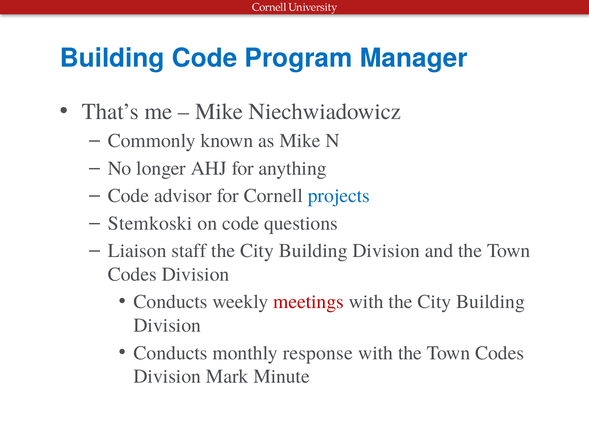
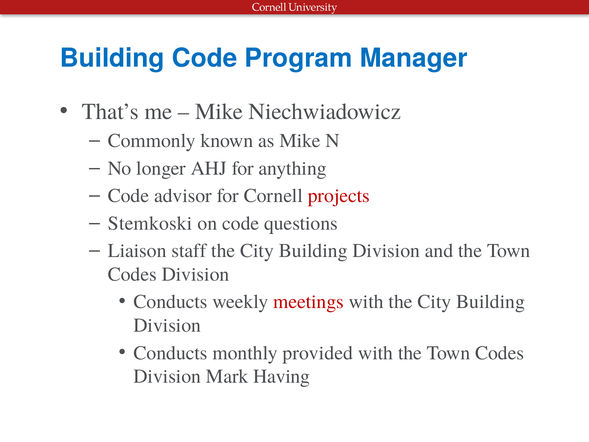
projects colour: blue -> red
response: response -> provided
Minute: Minute -> Having
